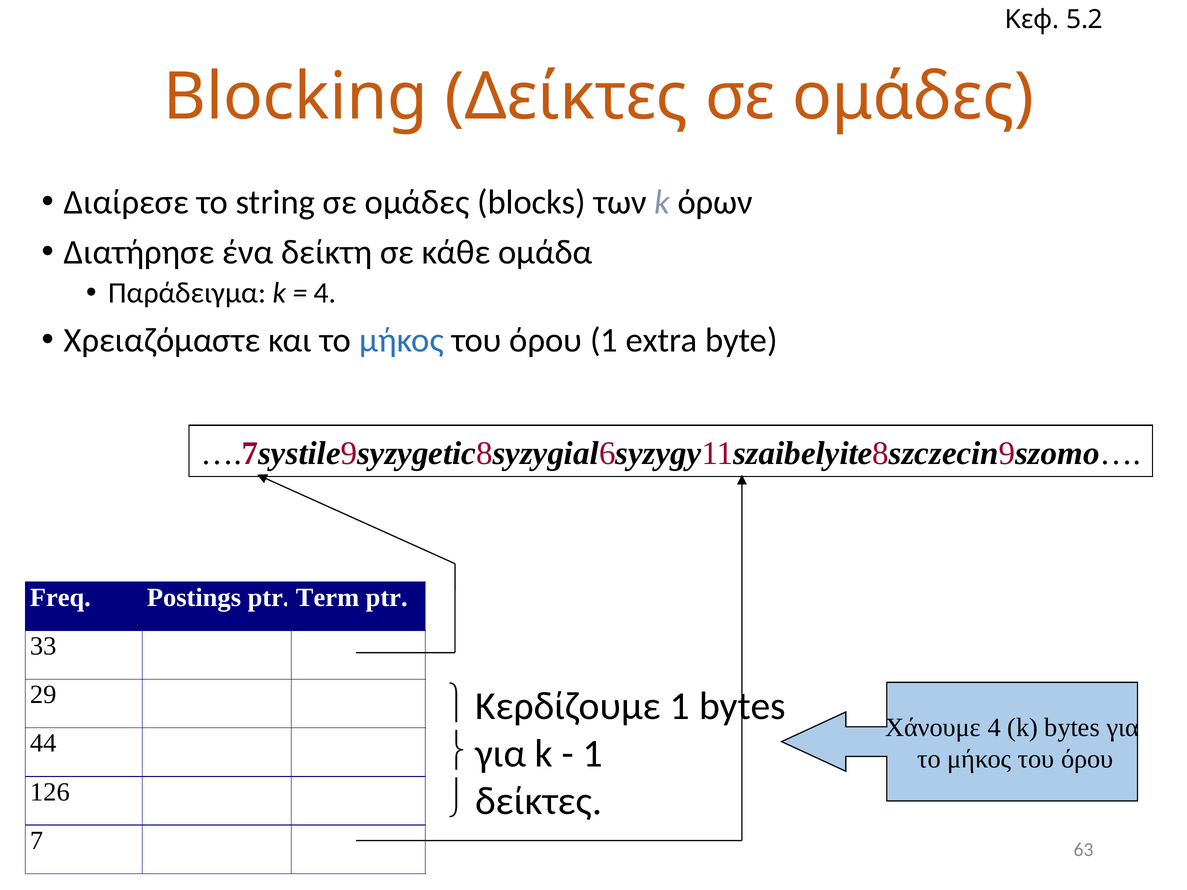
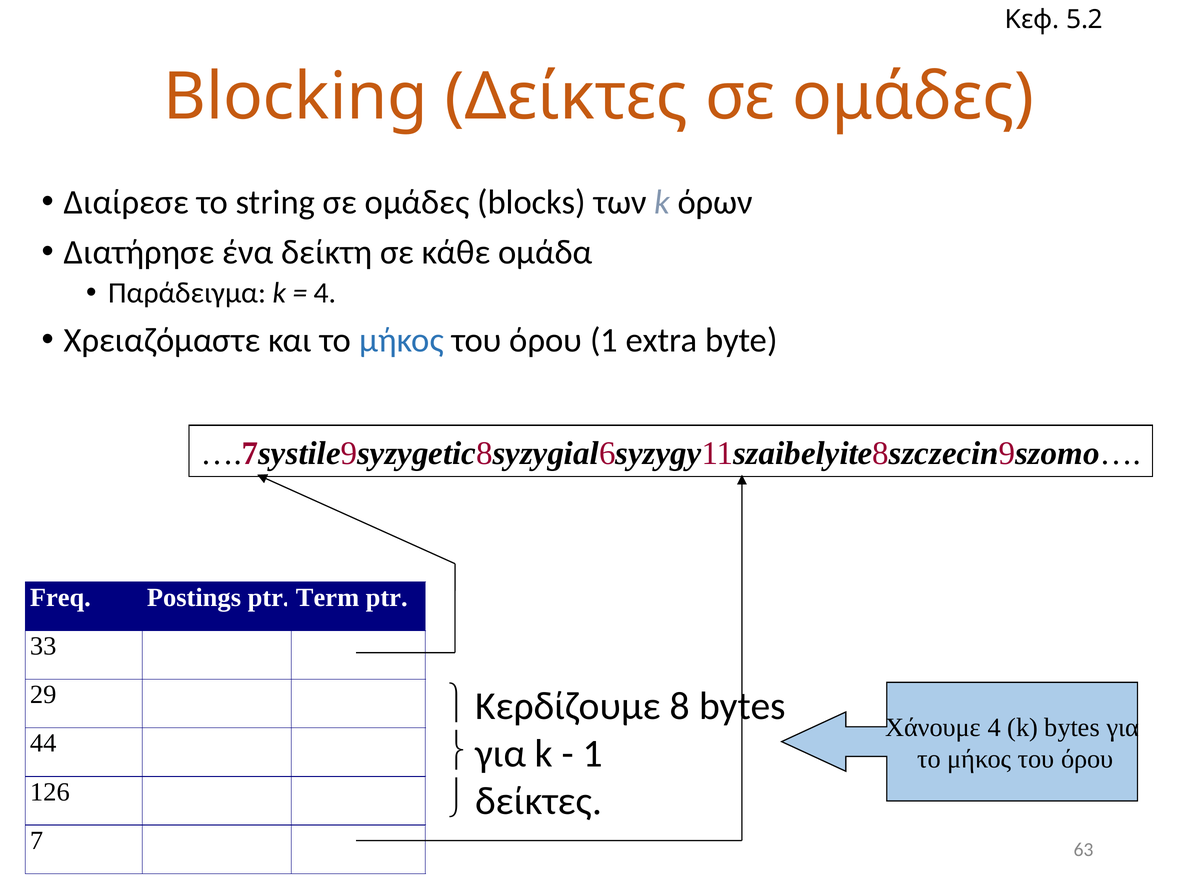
Κερδίζουμε 1: 1 -> 8
